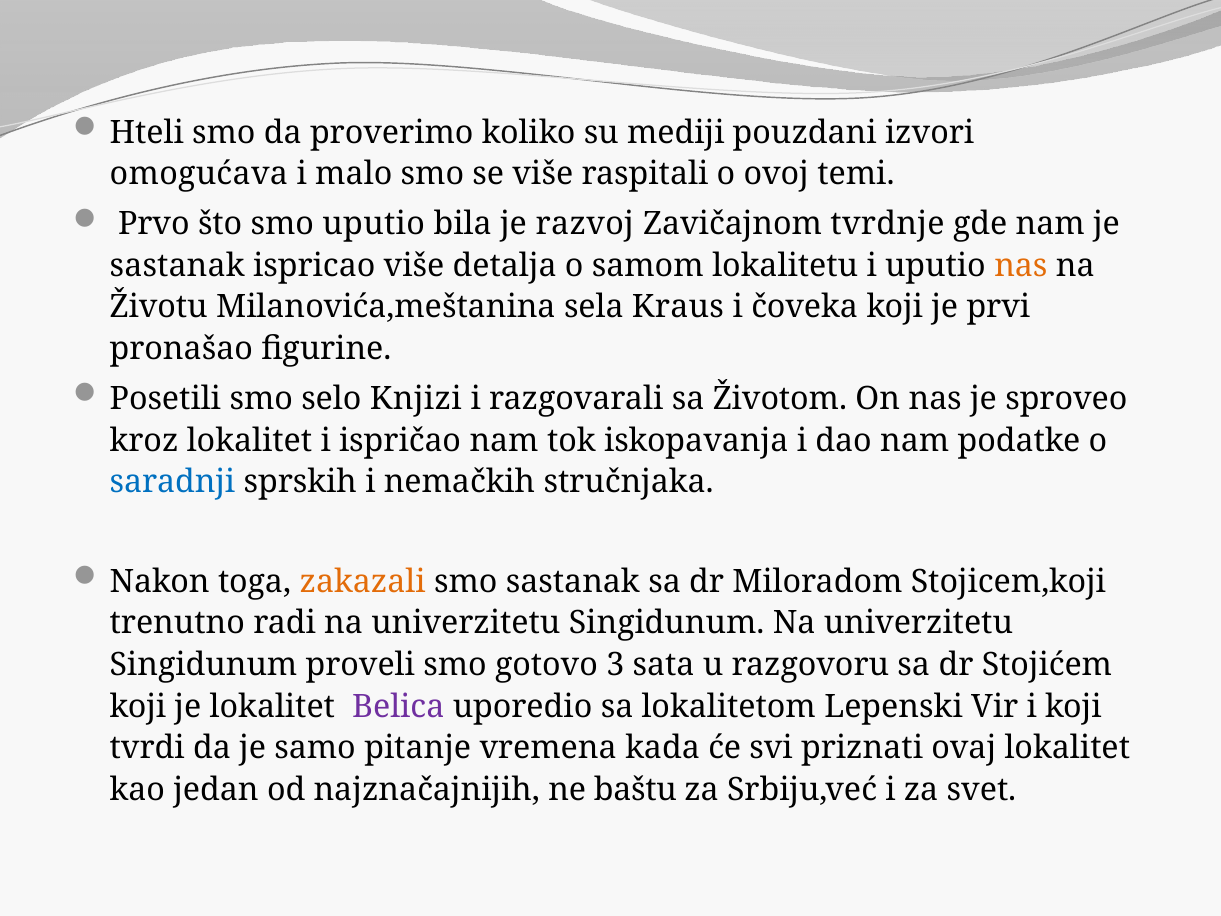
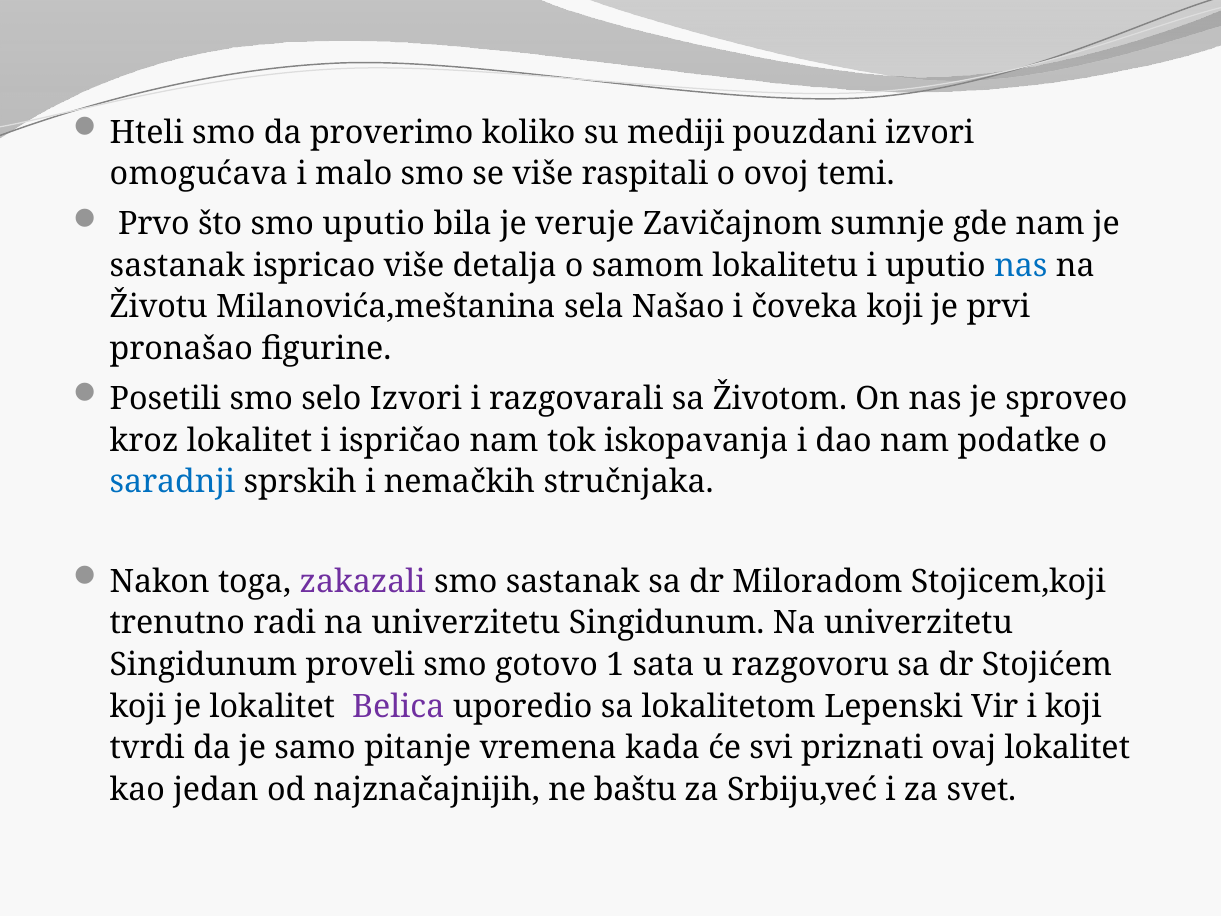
razvoj: razvoj -> veruje
tvrdnje: tvrdnje -> sumnje
nas at (1021, 265) colour: orange -> blue
Kraus: Kraus -> Našao
selo Knjizi: Knjizi -> Izvori
zakazali colour: orange -> purple
3: 3 -> 1
